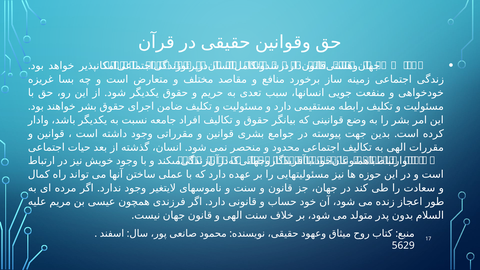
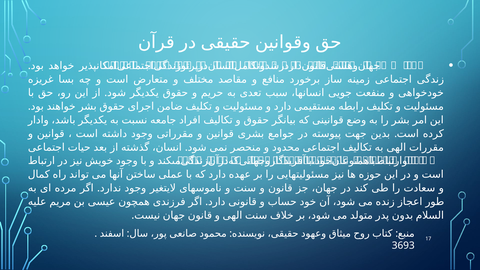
5629: 5629 -> 3693
